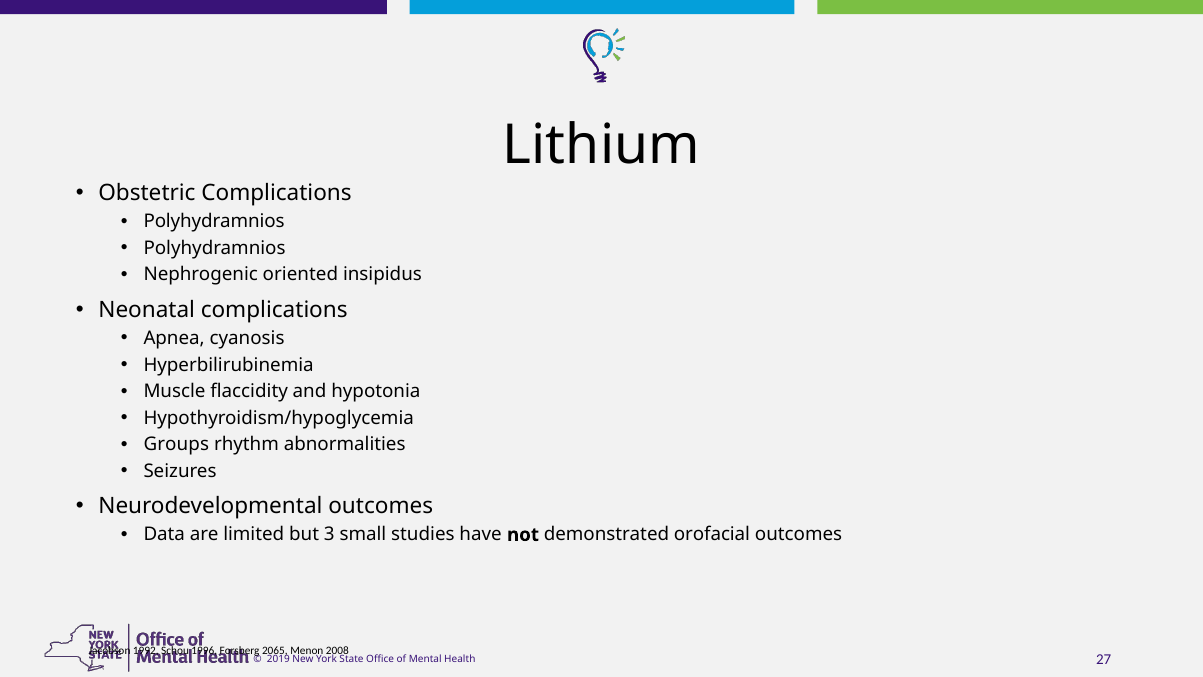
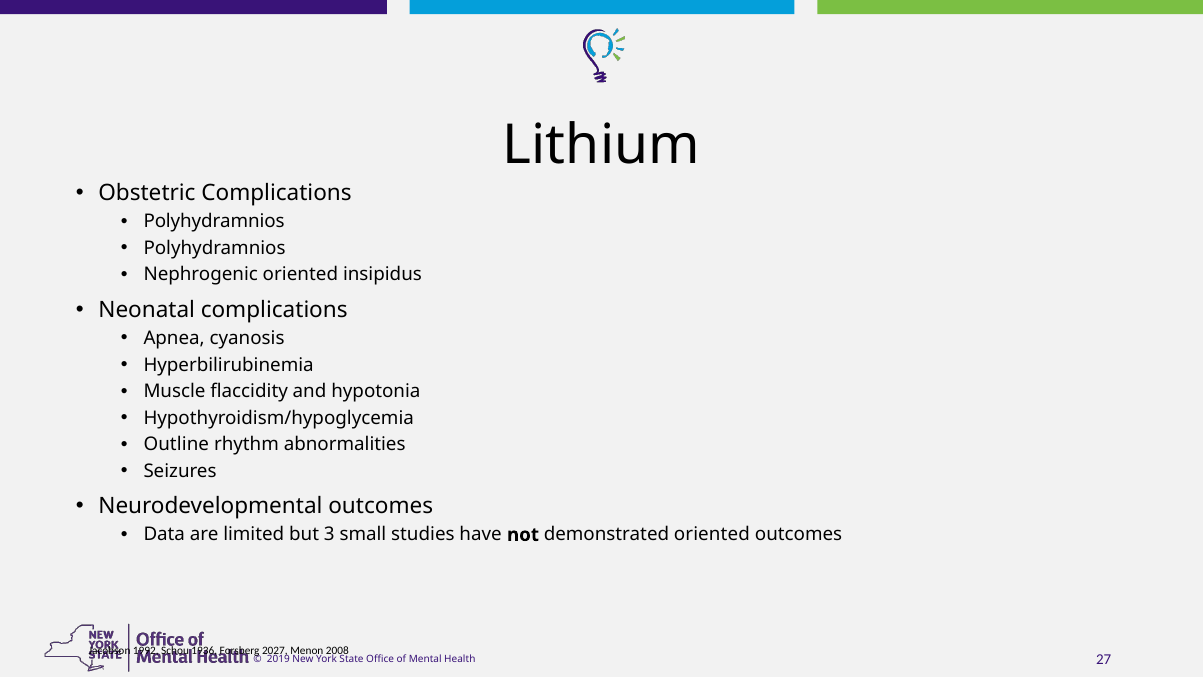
Groups: Groups -> Outline
demonstrated orofacial: orofacial -> oriented
1996: 1996 -> 1936
2065: 2065 -> 2027
